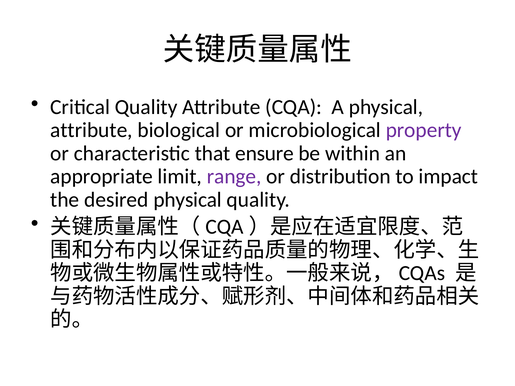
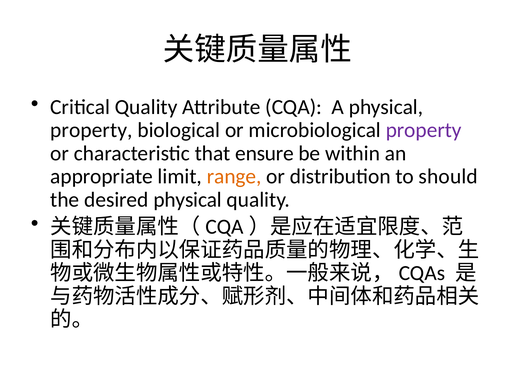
attribute at (91, 130): attribute -> property
range colour: purple -> orange
impact: impact -> should
